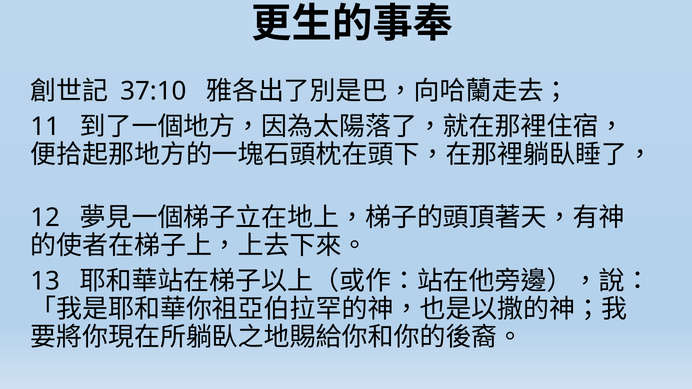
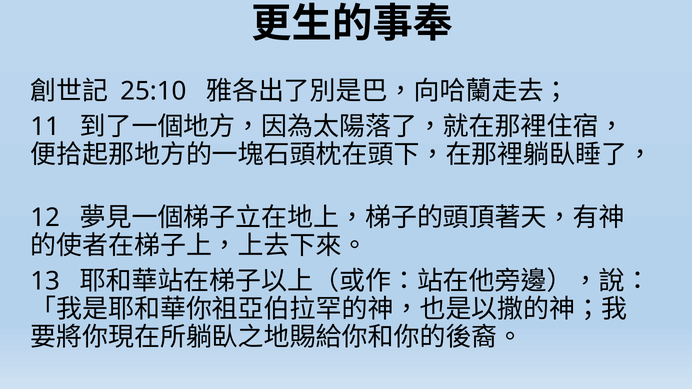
37:10: 37:10 -> 25:10
